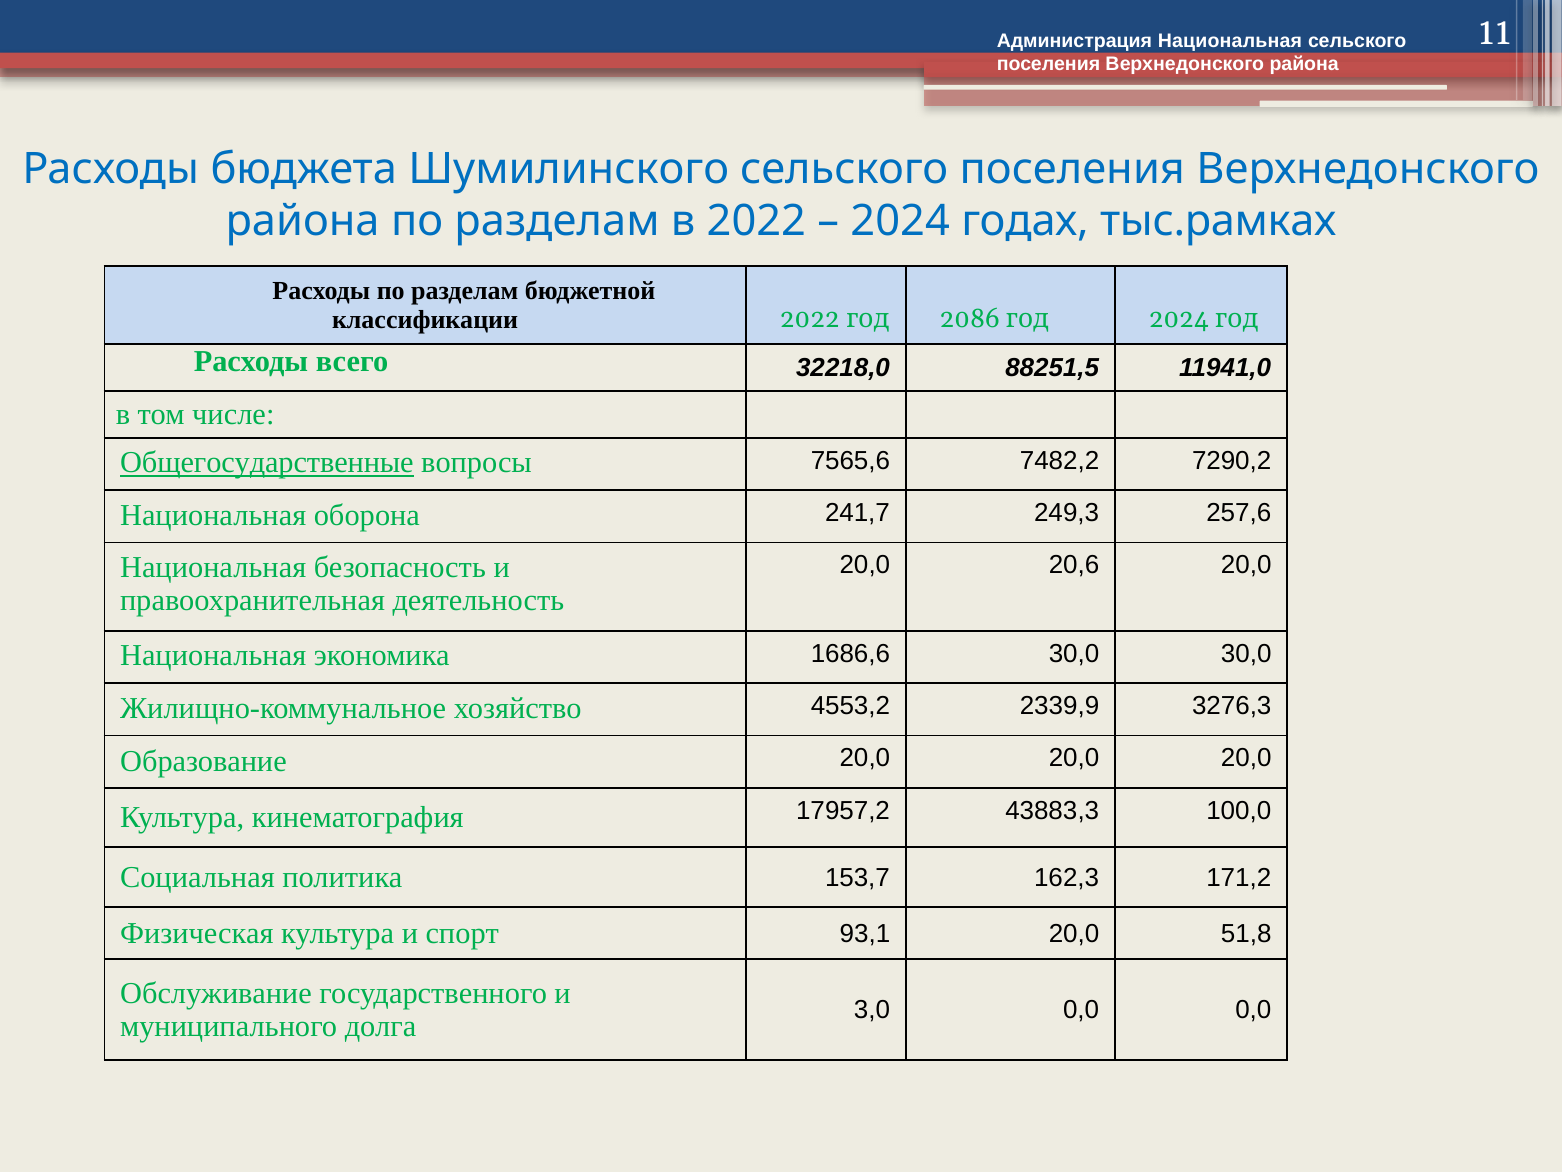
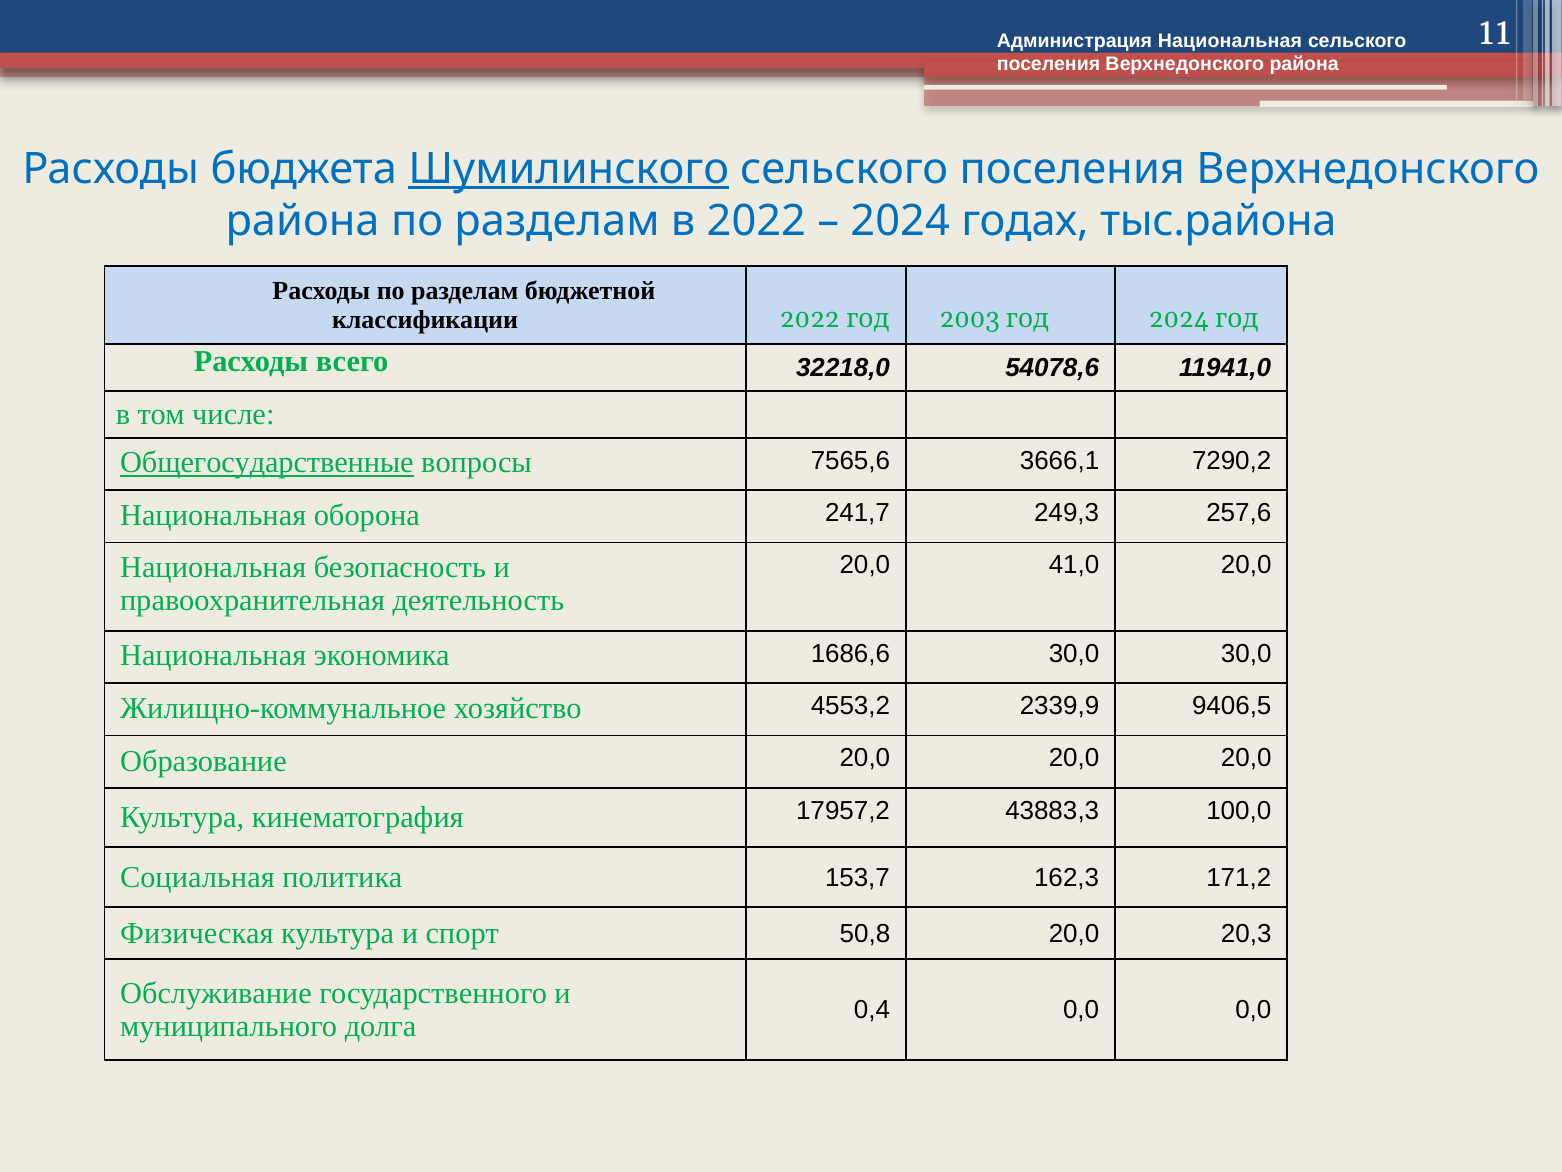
Шумилинского underline: none -> present
тыс.рамках: тыс.рамках -> тыс.района
2086: 2086 -> 2003
88251,5: 88251,5 -> 54078,6
7482,2: 7482,2 -> 3666,1
20,6: 20,6 -> 41,0
3276,3: 3276,3 -> 9406,5
93,1: 93,1 -> 50,8
51,8: 51,8 -> 20,3
3,0: 3,0 -> 0,4
